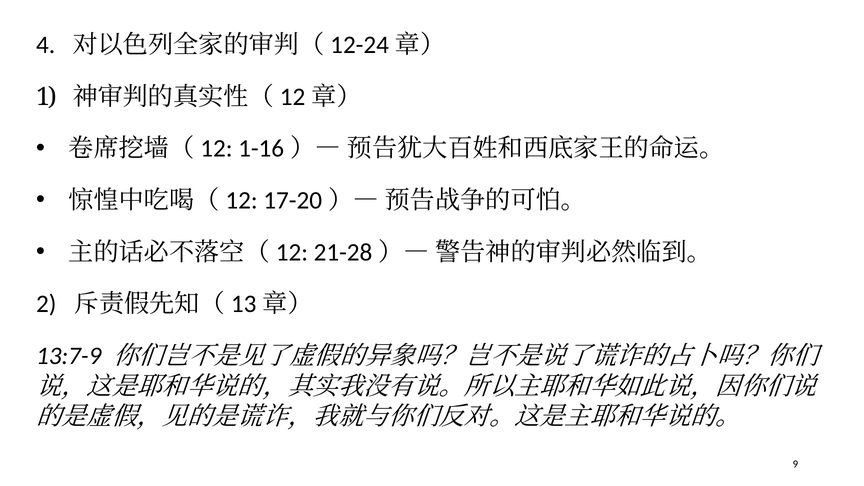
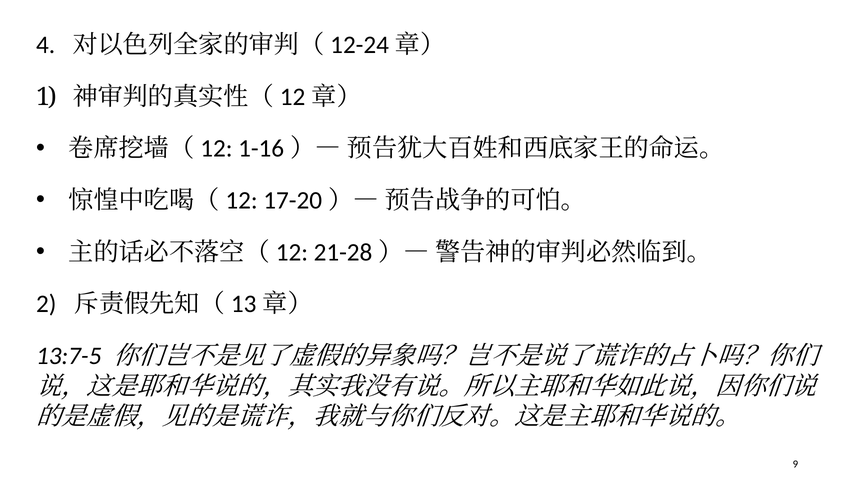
13:7-9: 13:7-9 -> 13:7-5
